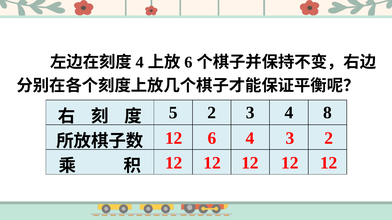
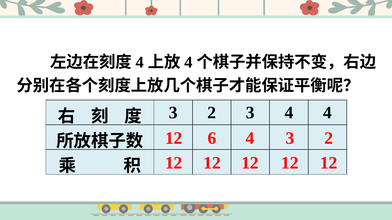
6 at (189, 63): 6 -> 4
5 at (173, 113): 5 -> 3
4 8: 8 -> 4
